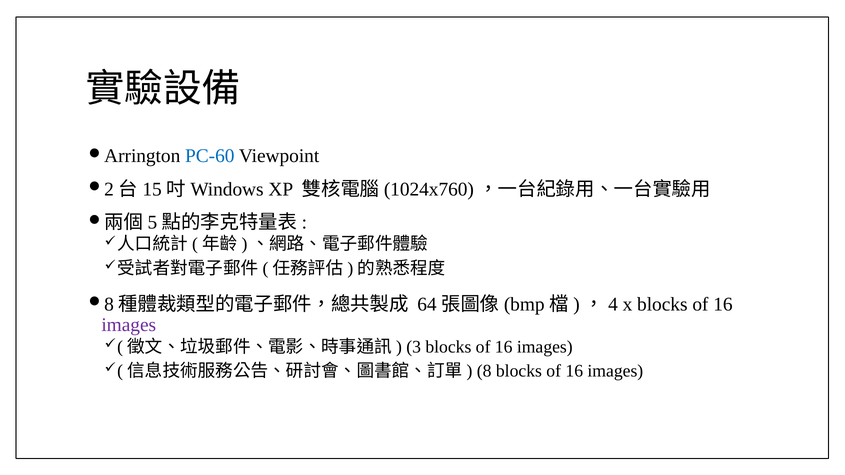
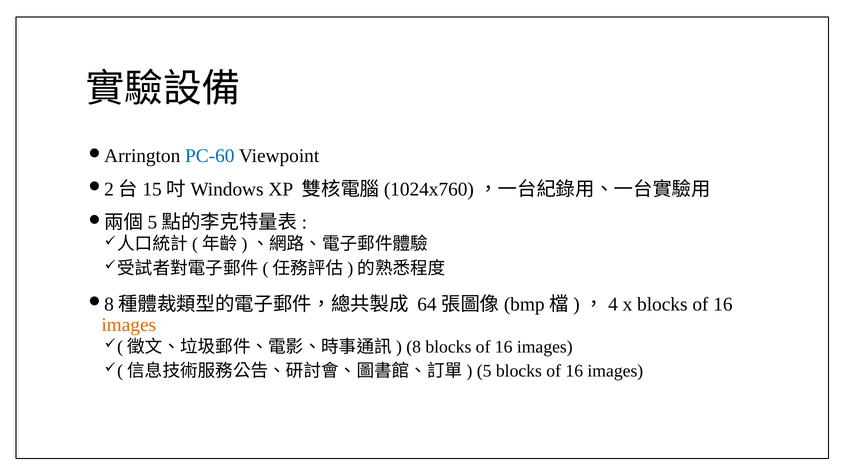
images at (129, 325) colour: purple -> orange
3: 3 -> 8
8: 8 -> 5
